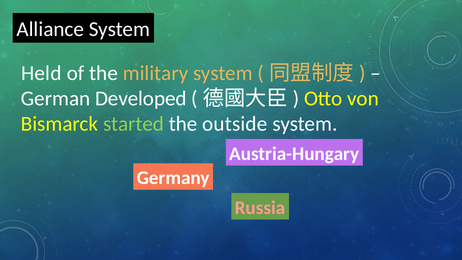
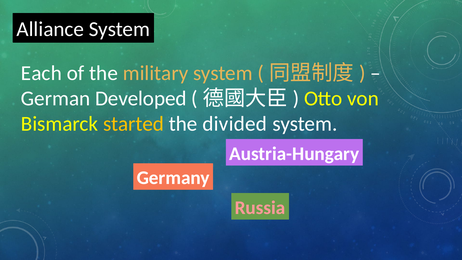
Held: Held -> Each
started colour: light green -> yellow
outside: outside -> divided
